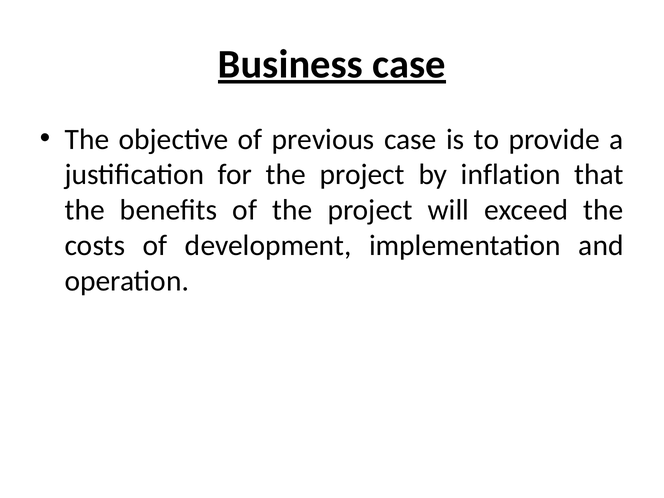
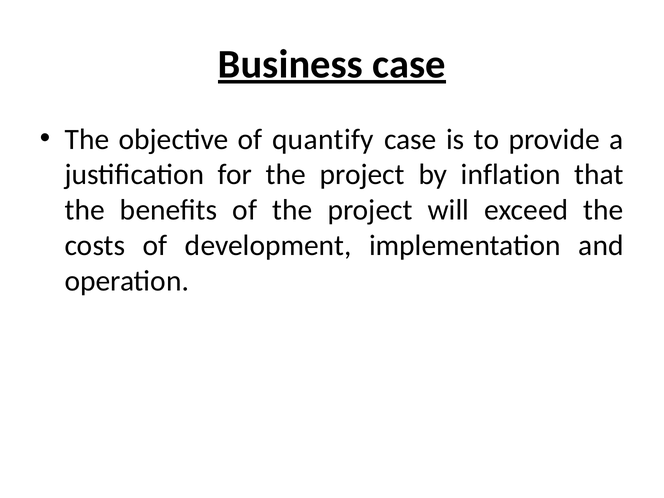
previous: previous -> quantify
